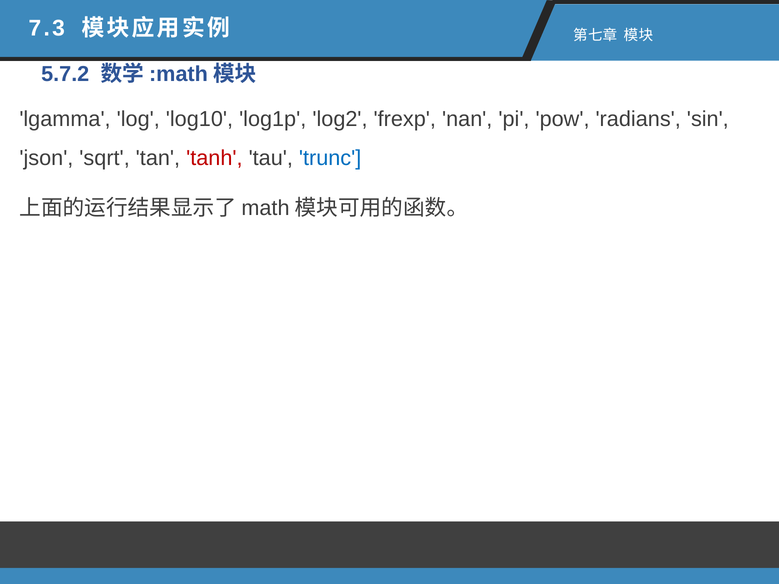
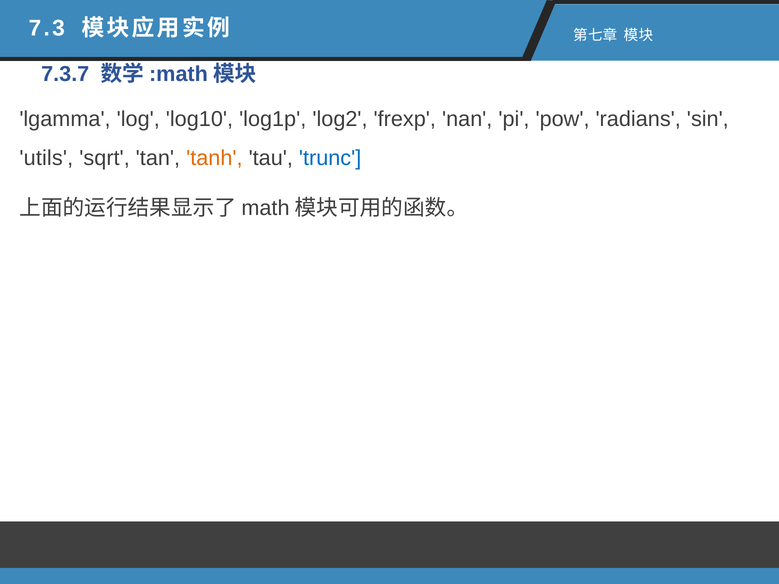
5.7.2: 5.7.2 -> 7.3.7
json: json -> utils
tanh colour: red -> orange
